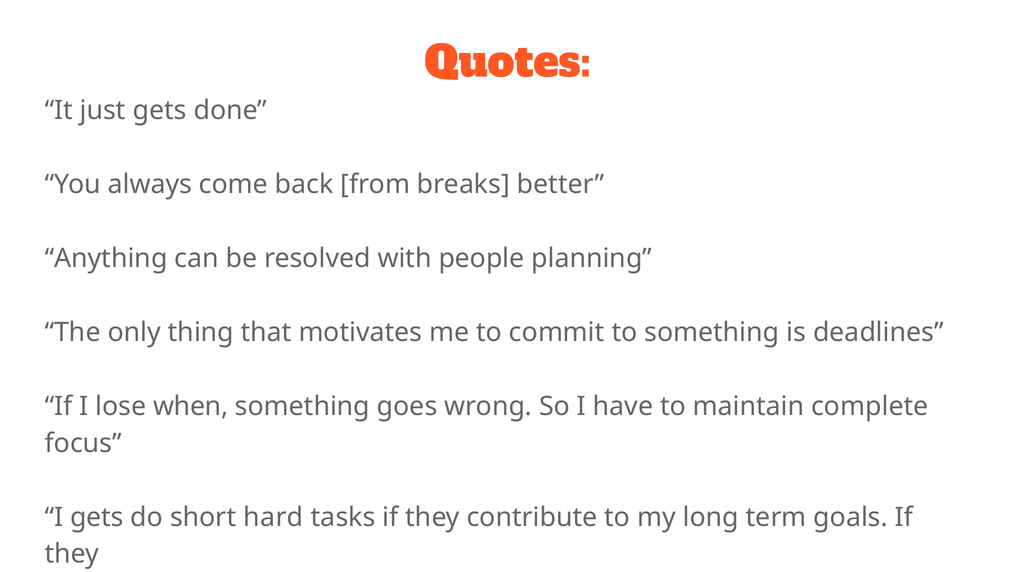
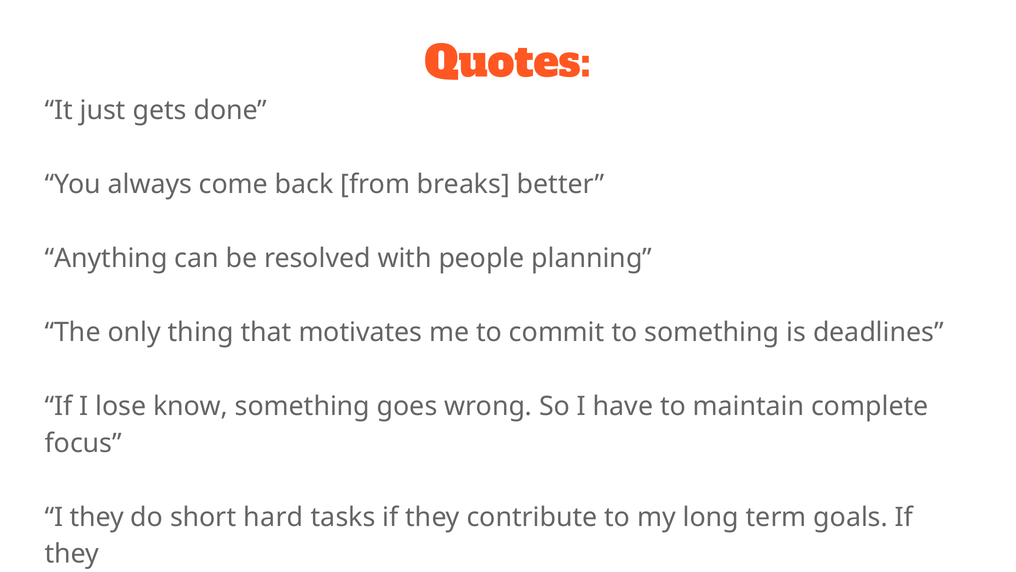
when: when -> know
I gets: gets -> they
